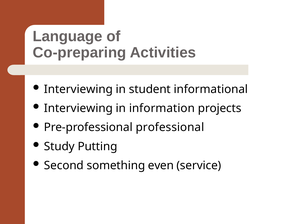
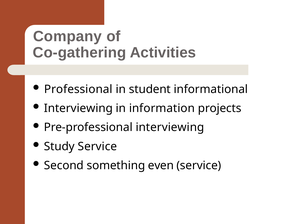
Language: Language -> Company
Co-preparing: Co-preparing -> Co-gathering
Interviewing at (78, 89): Interviewing -> Professional
Pre-professional professional: professional -> interviewing
Study Putting: Putting -> Service
